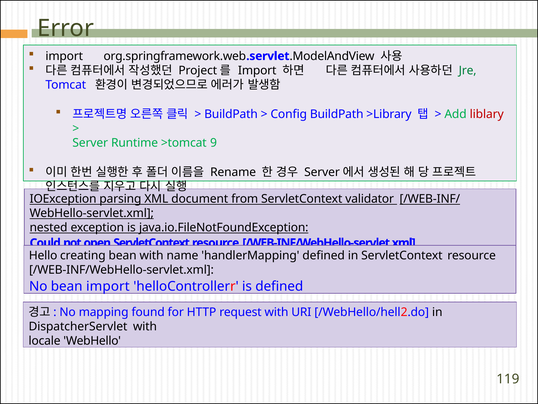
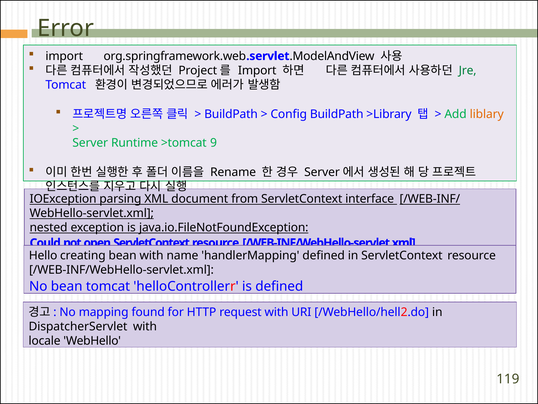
liblary colour: red -> orange
validator: validator -> interface
bean import: import -> tomcat
